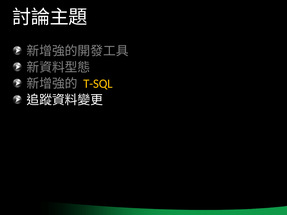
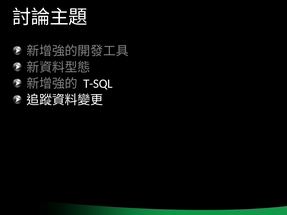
T-SQL colour: yellow -> white
